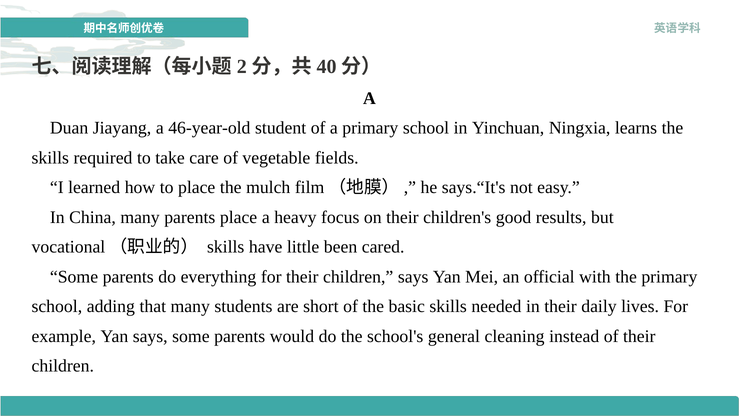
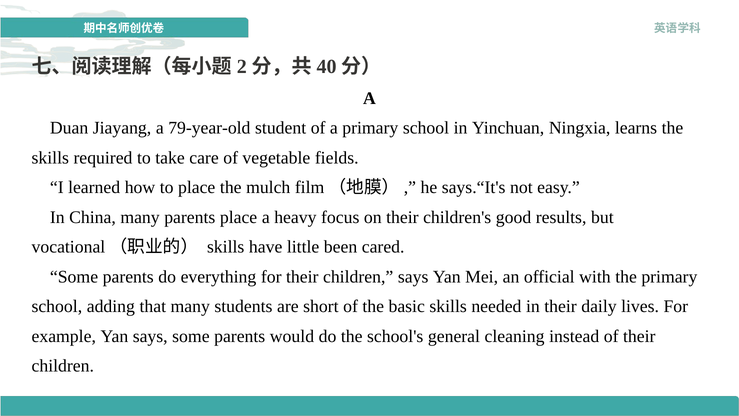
46-year-old: 46-year-old -> 79-year-old
